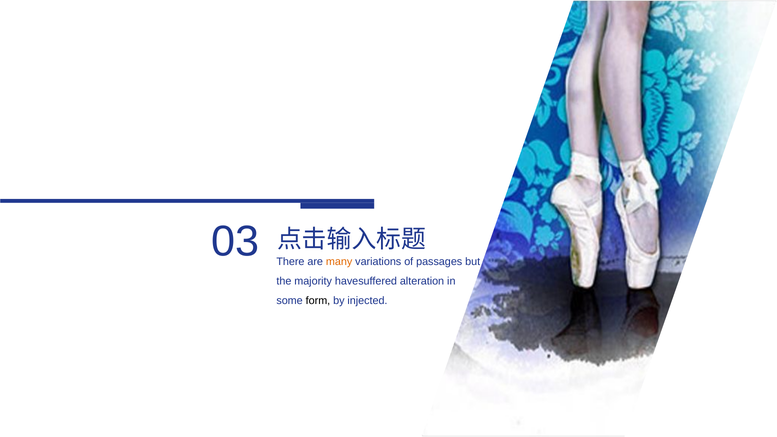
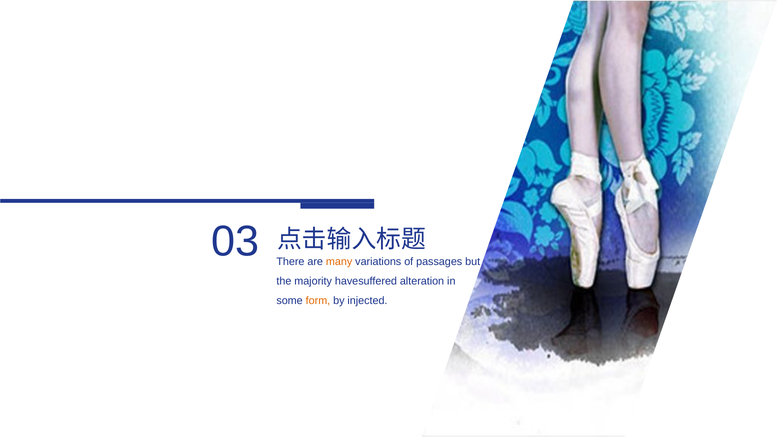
form colour: black -> orange
